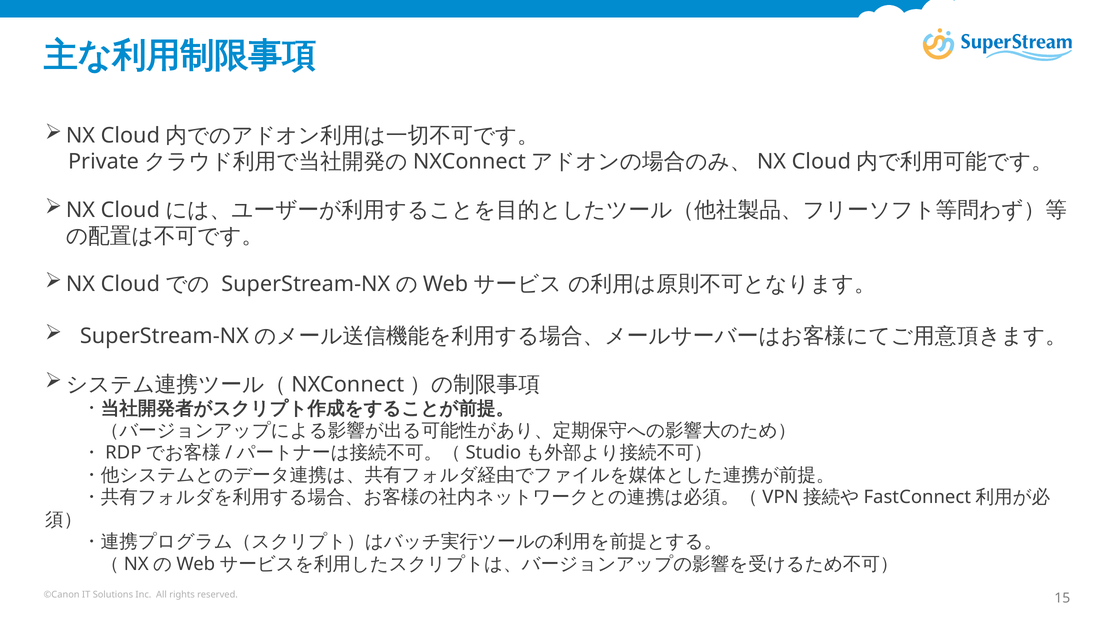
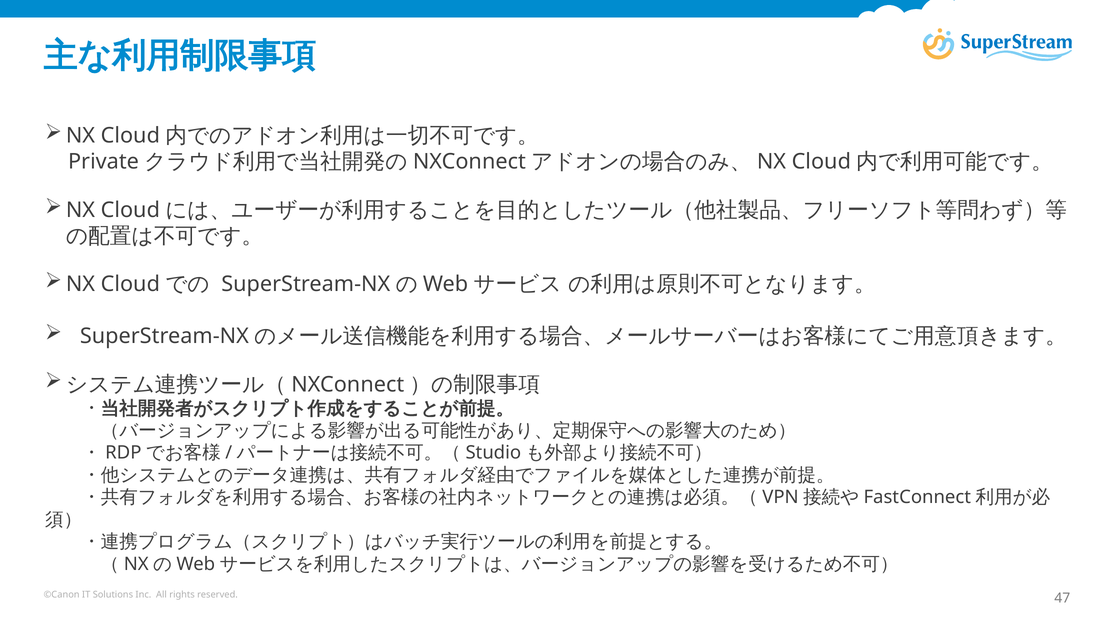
15: 15 -> 47
